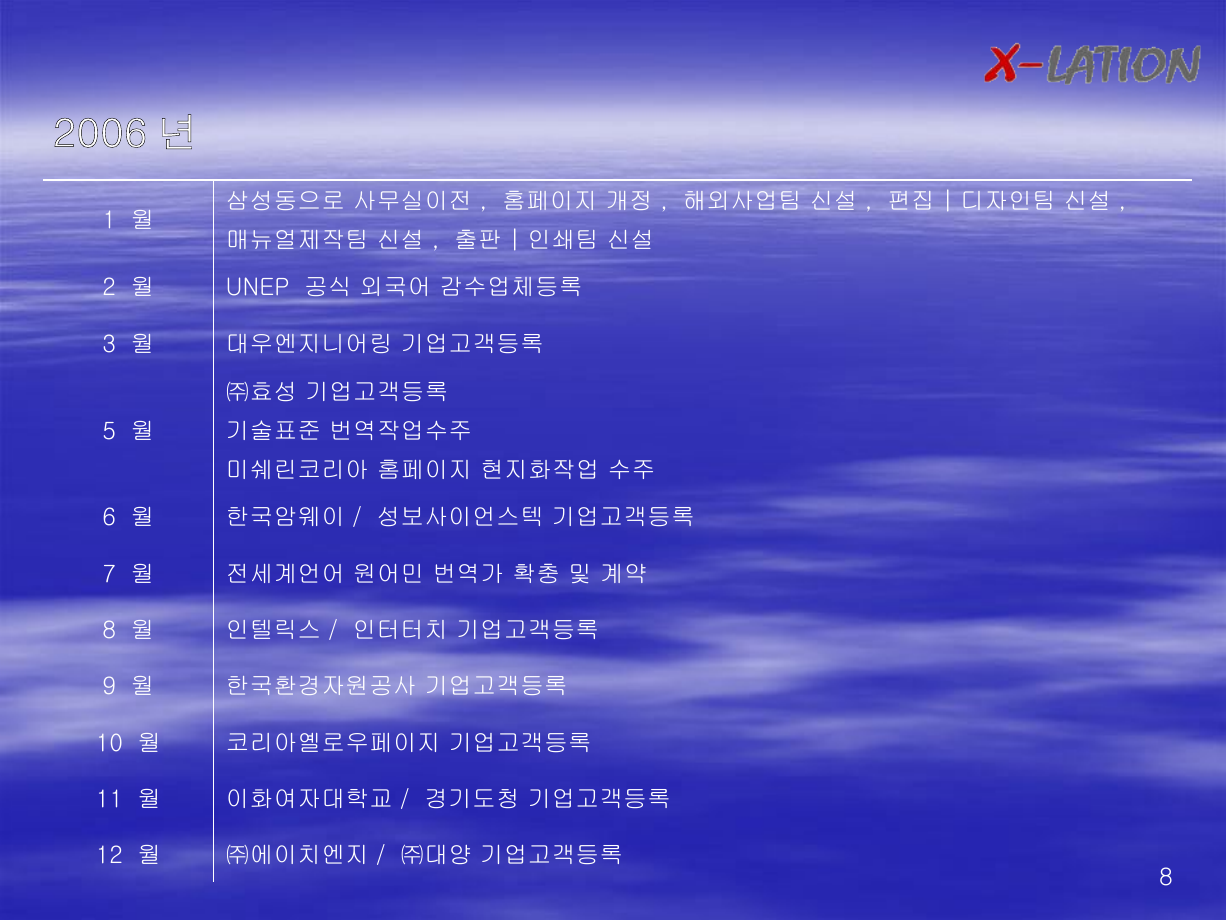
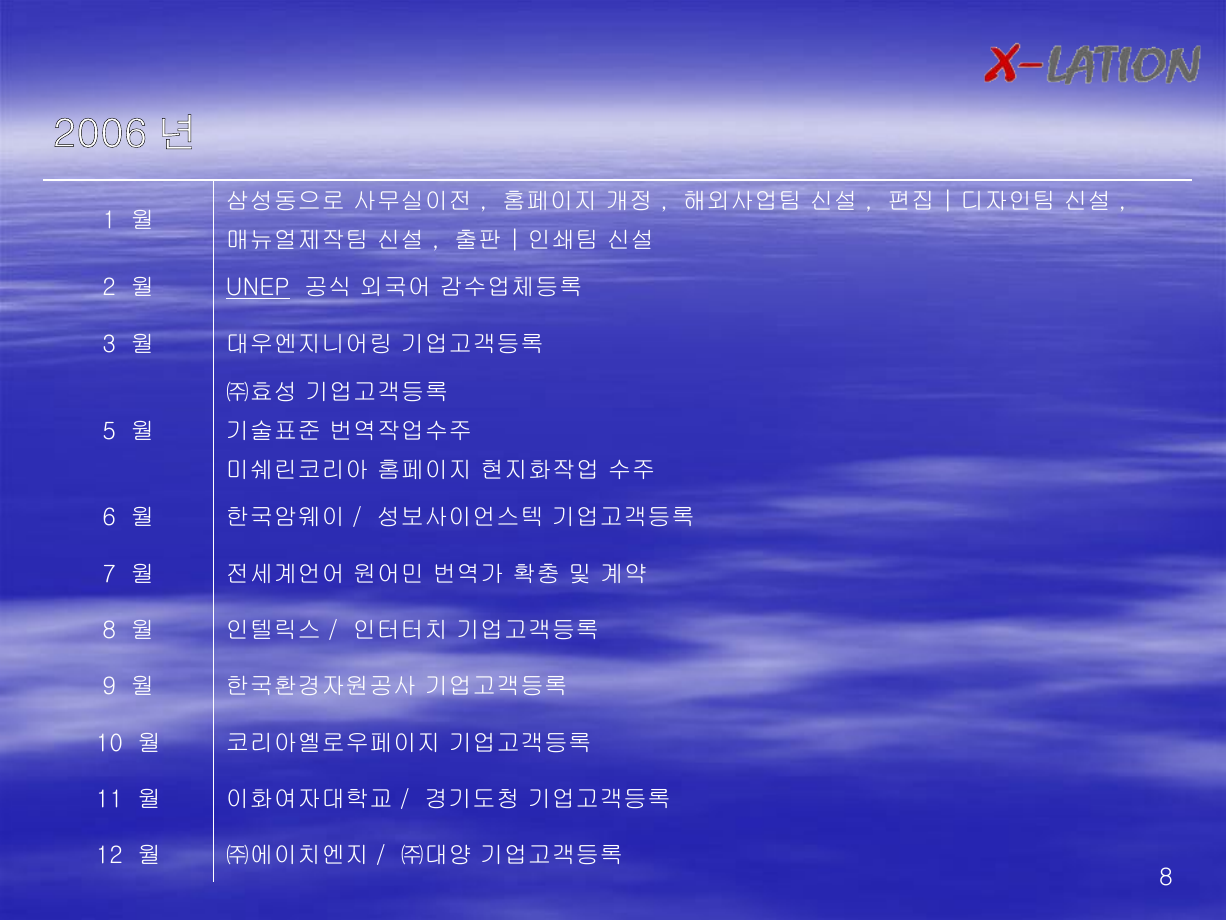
UNEP underline: none -> present
